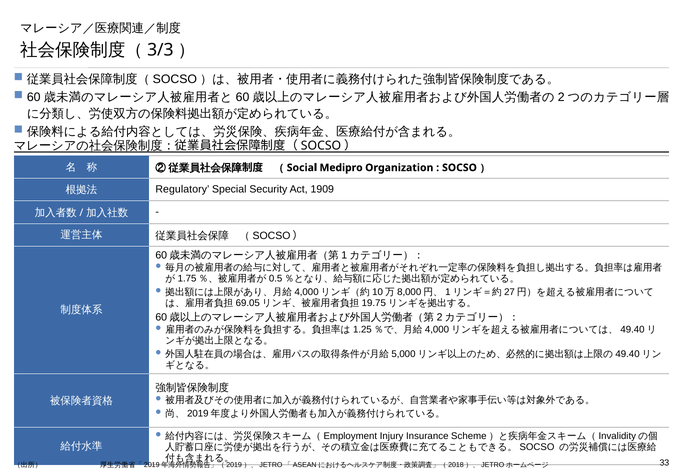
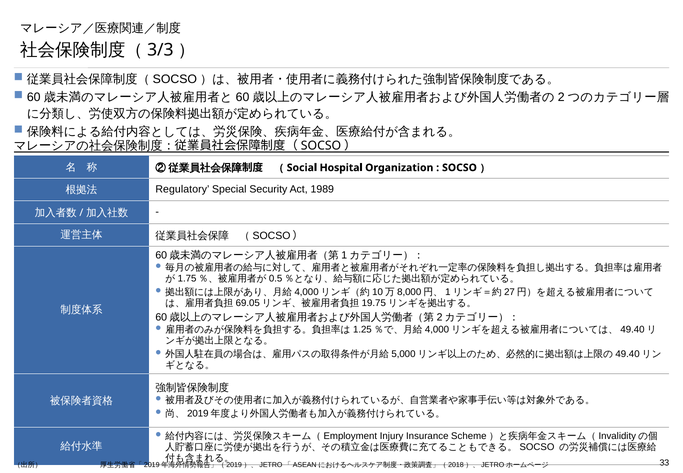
Medipro: Medipro -> Hospital
1909: 1909 -> 1989
